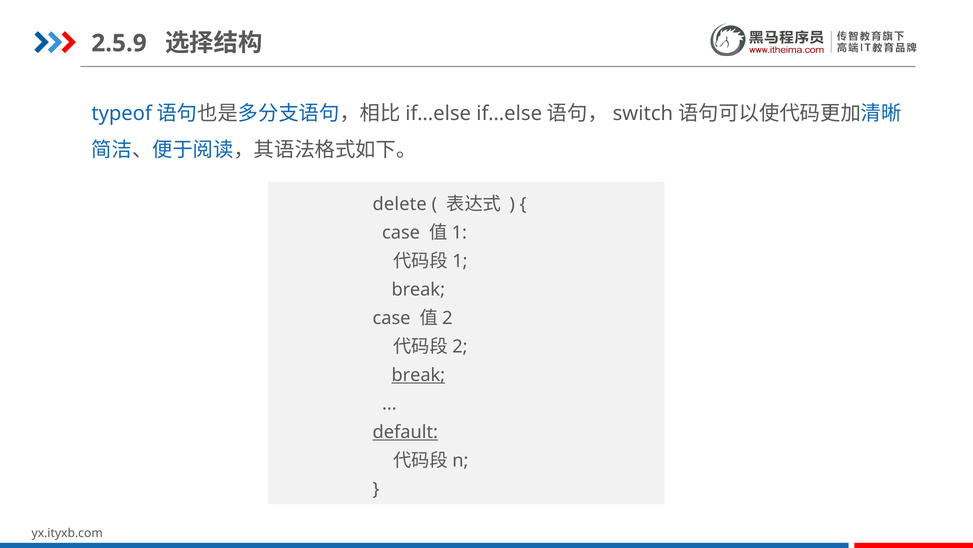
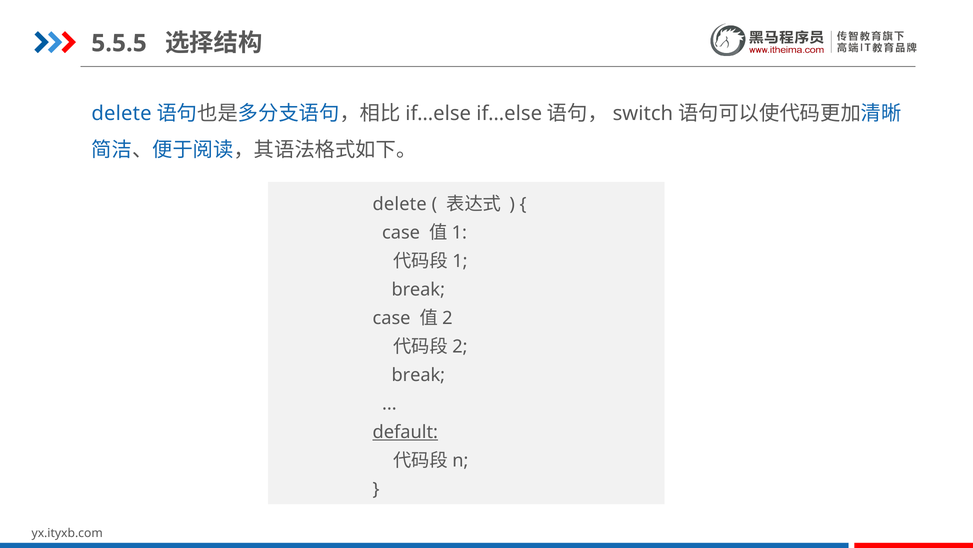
2.5.9: 2.5.9 -> 5.5.5
typeof at (122, 113): typeof -> delete
break at (418, 375) underline: present -> none
